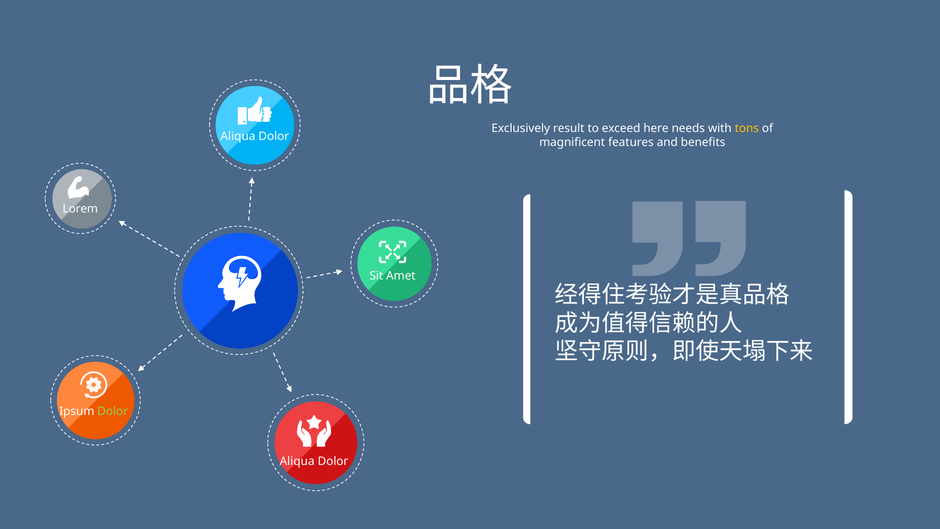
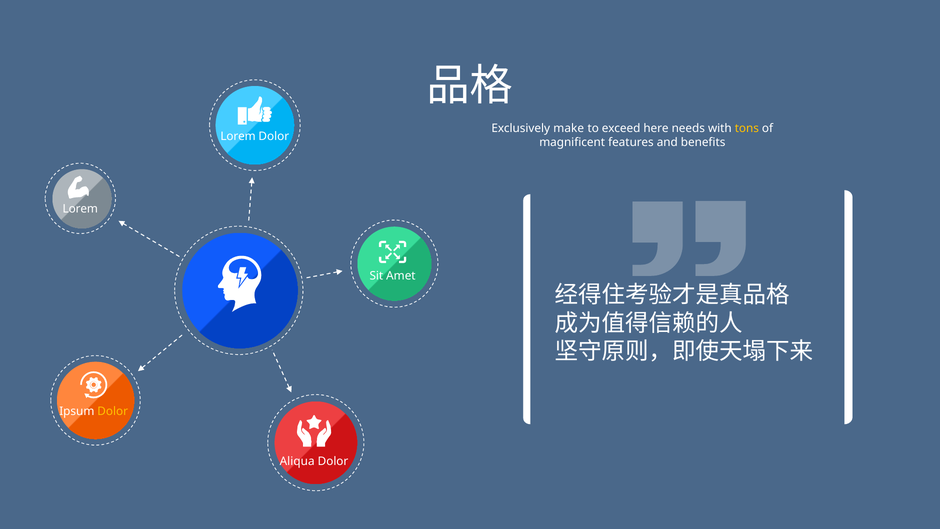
result: result -> make
Aliqua at (238, 136): Aliqua -> Lorem
Dolor at (113, 411) colour: light green -> yellow
